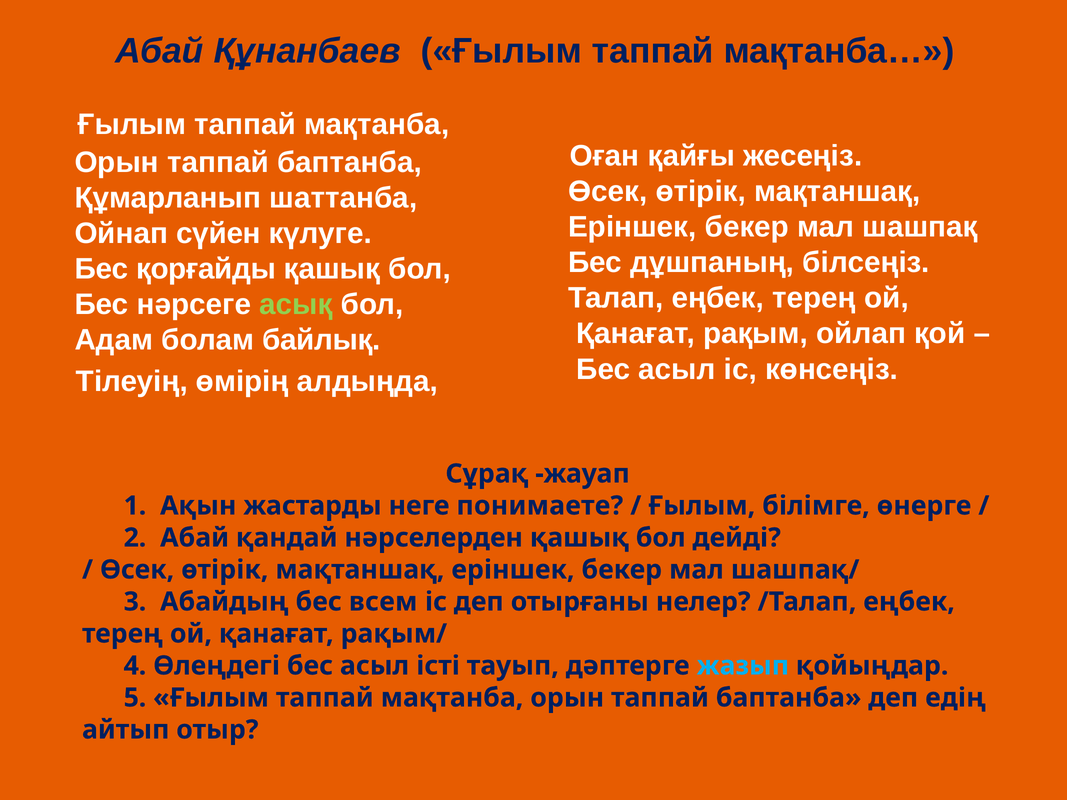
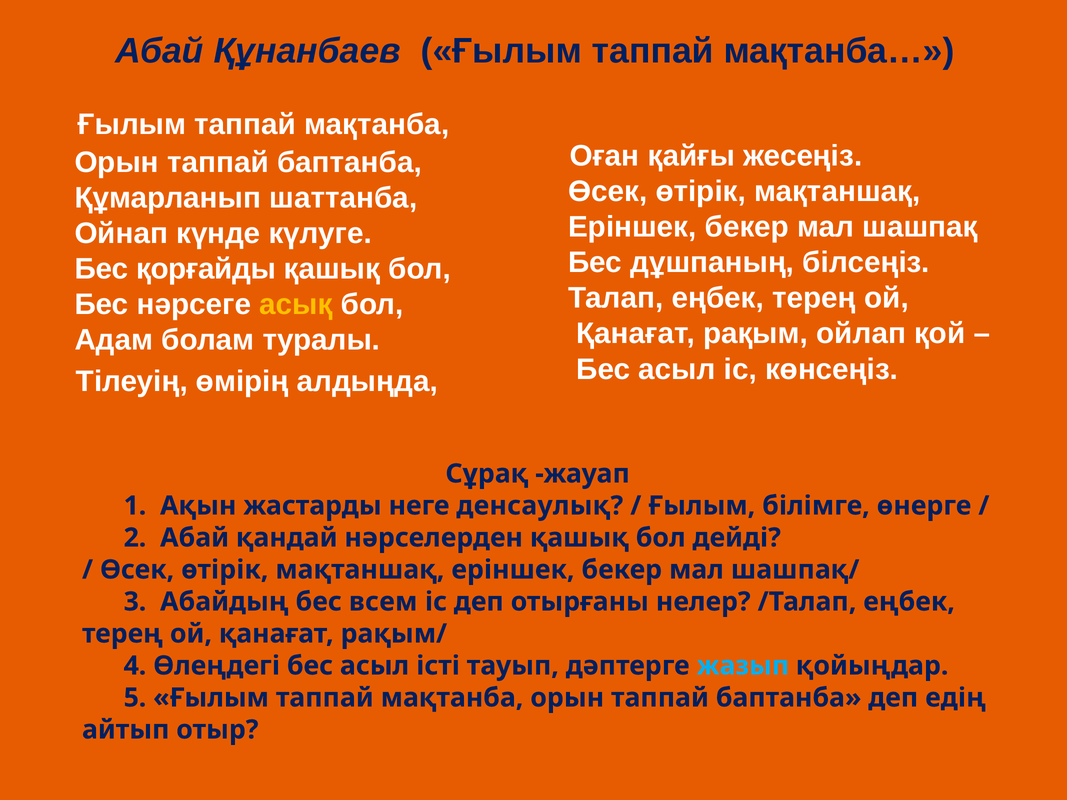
сүйен: сүйен -> күнде
асық colour: light green -> yellow
байлық: байлық -> туралы
понимаете: понимаете -> денсаулық
